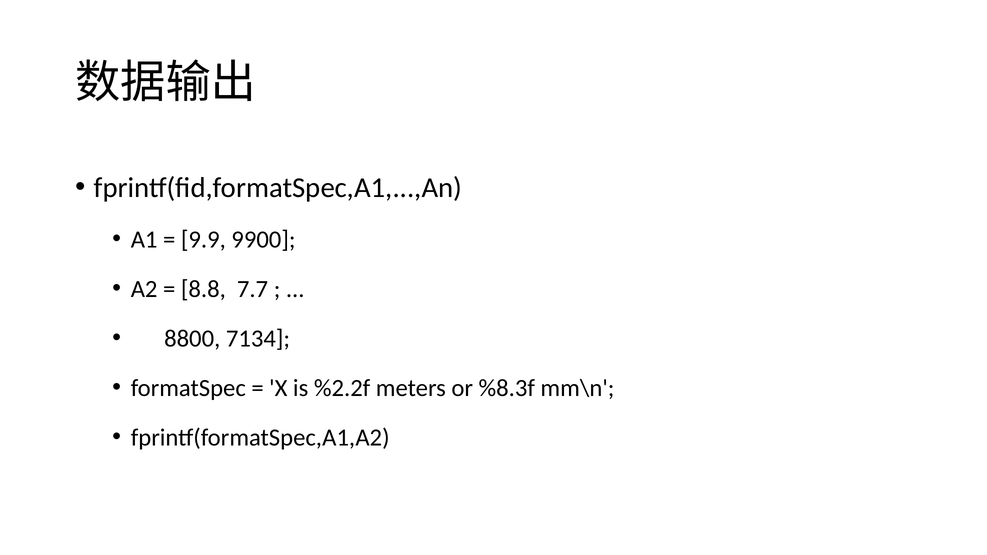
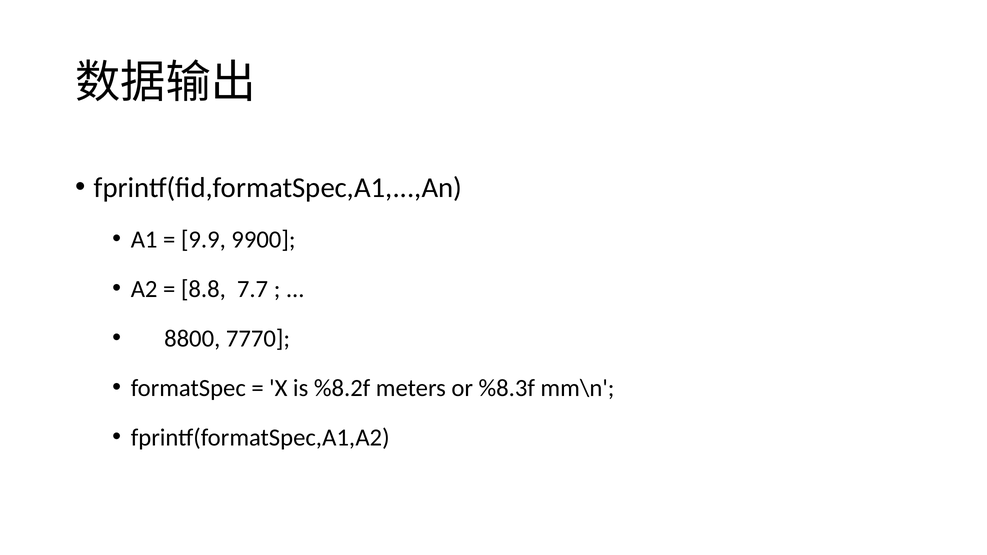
7134: 7134 -> 7770
%2.2f: %2.2f -> %8.2f
